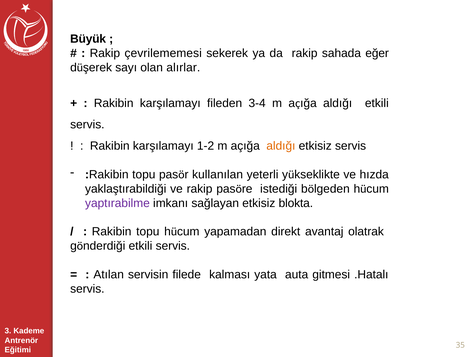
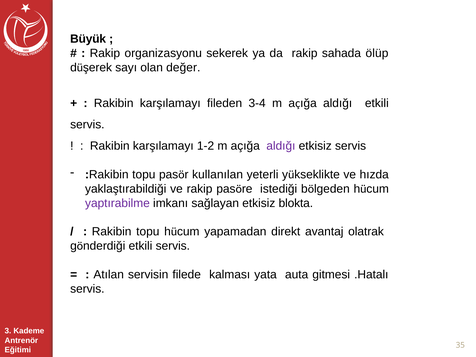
çevrilememesi: çevrilememesi -> organizasyonu
eğer: eğer -> ölüp
alırlar: alırlar -> değer
aldığı at (281, 146) colour: orange -> purple
